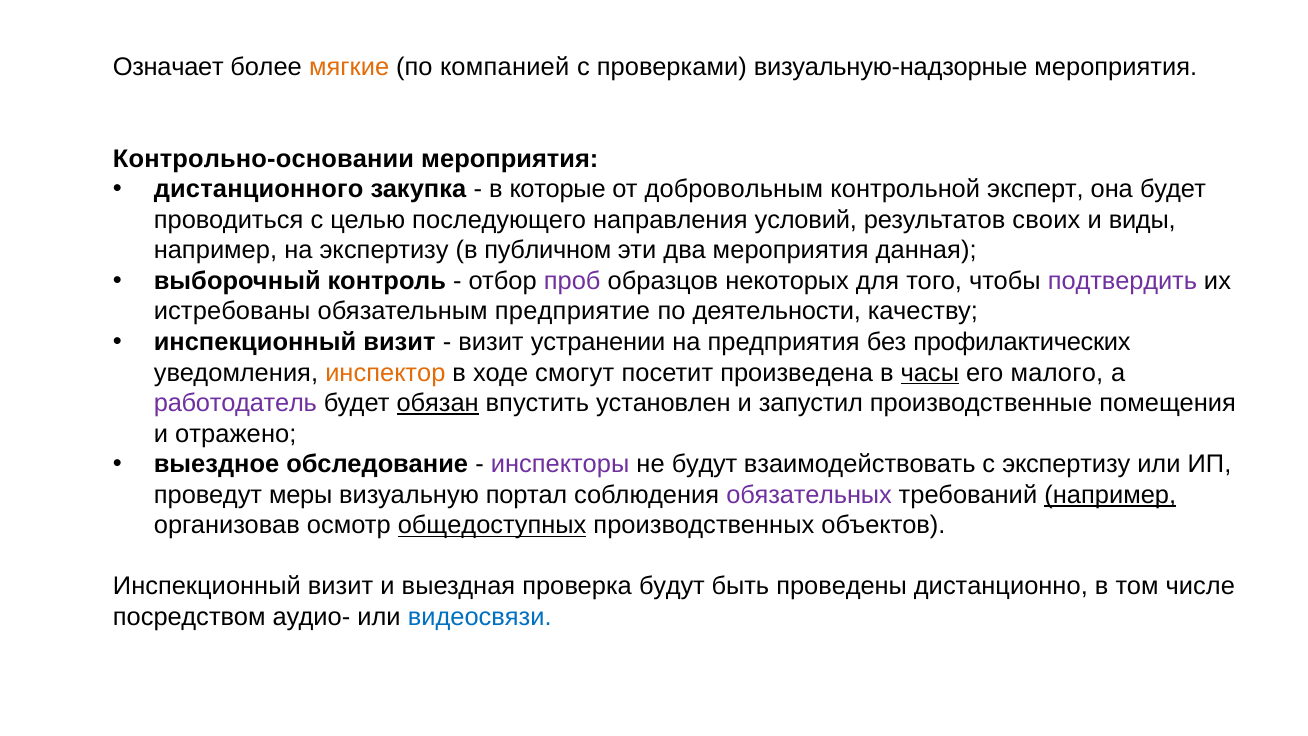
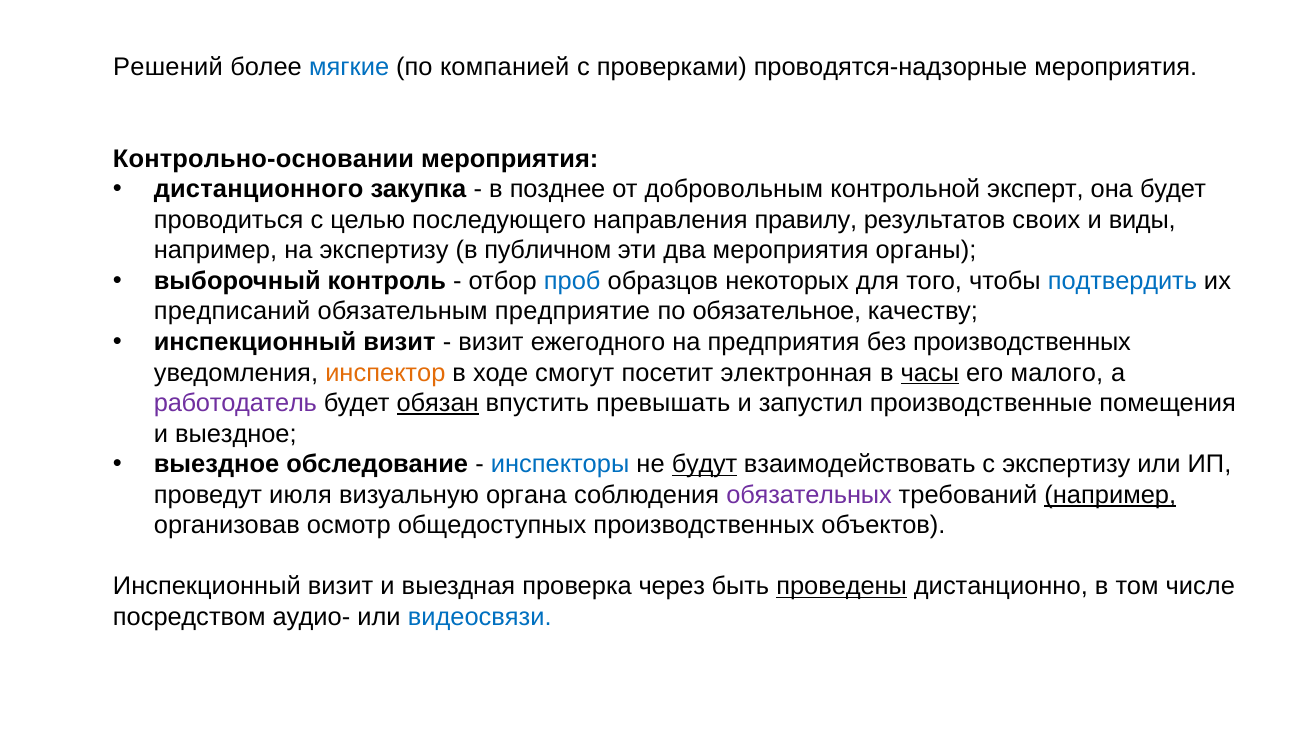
Означает: Означает -> Решений
мягкие colour: orange -> blue
визуальную-надзорные: визуальную-надзорные -> проводятся-надзорные
которые: которые -> позднее
условий: условий -> правилу
данная: данная -> органы
проб colour: purple -> blue
подтвердить colour: purple -> blue
истребованы: истребованы -> предписаний
деятельности: деятельности -> обязательное
устранении: устранении -> ежегодного
без профилактических: профилактических -> производственных
произведена: произведена -> электронная
установлен: установлен -> превышать
и отражено: отражено -> выездное
инспекторы colour: purple -> blue
будут at (704, 464) underline: none -> present
меры: меры -> июля
портал: портал -> органа
общедоступных underline: present -> none
проверка будут: будут -> через
проведены underline: none -> present
